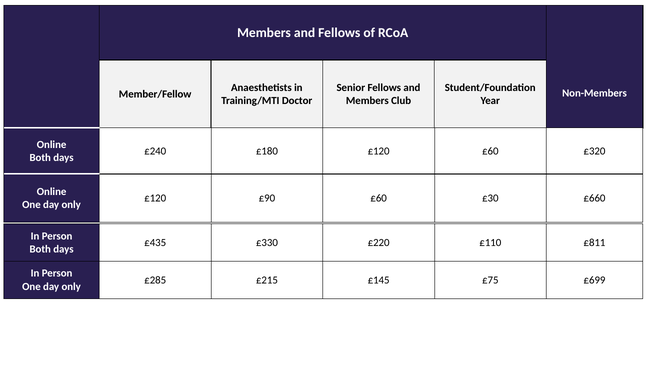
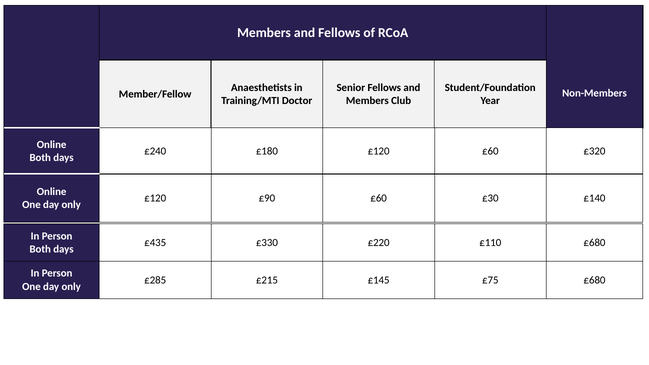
£660: £660 -> £140
£110 £811: £811 -> £680
£75 £699: £699 -> £680
